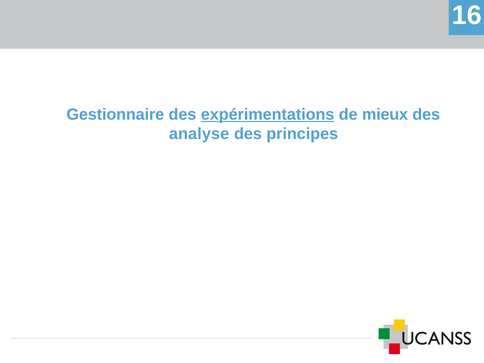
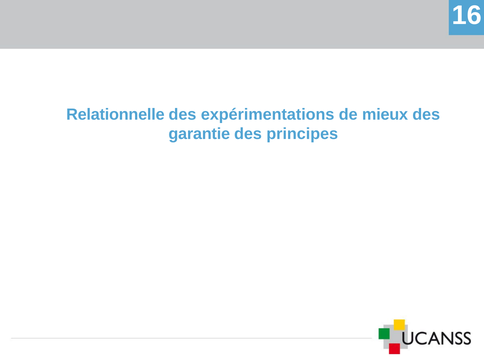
Gestionnaire: Gestionnaire -> Relationnelle
expérimentations underline: present -> none
analyse: analyse -> garantie
